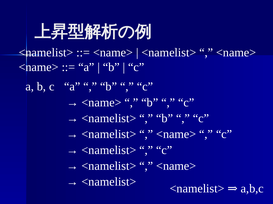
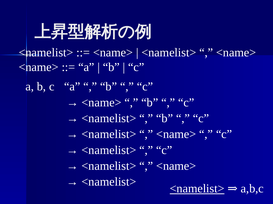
<namelist> at (197, 189) underline: none -> present
